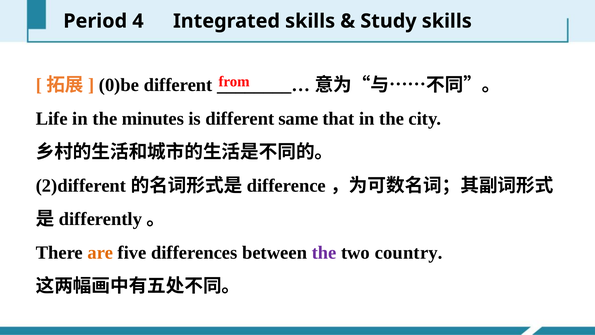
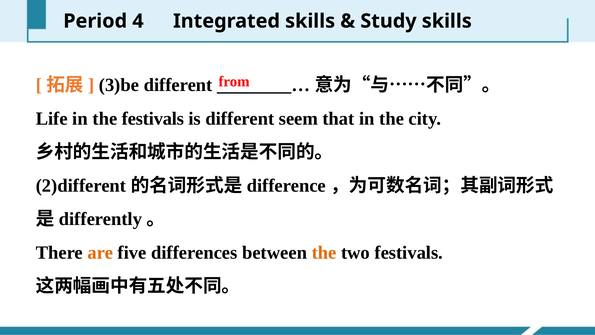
0)be: 0)be -> 3)be
the minutes: minutes -> festivals
same: same -> seem
the at (324, 252) colour: purple -> orange
two country: country -> festivals
